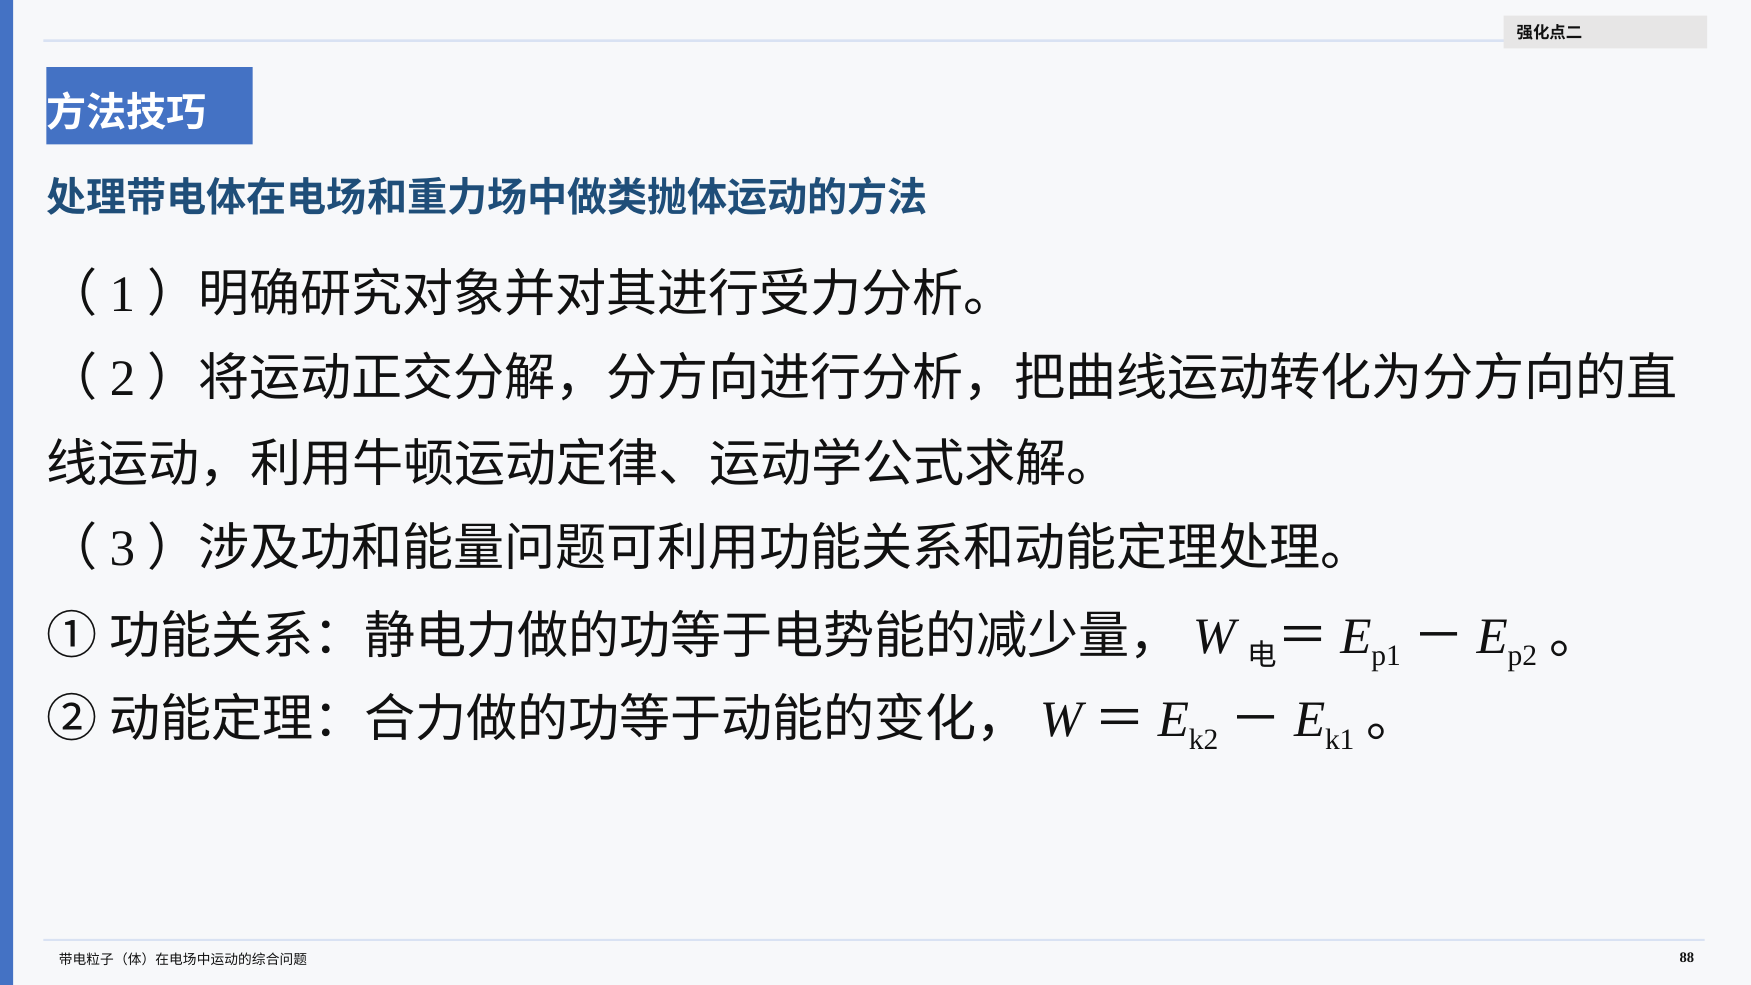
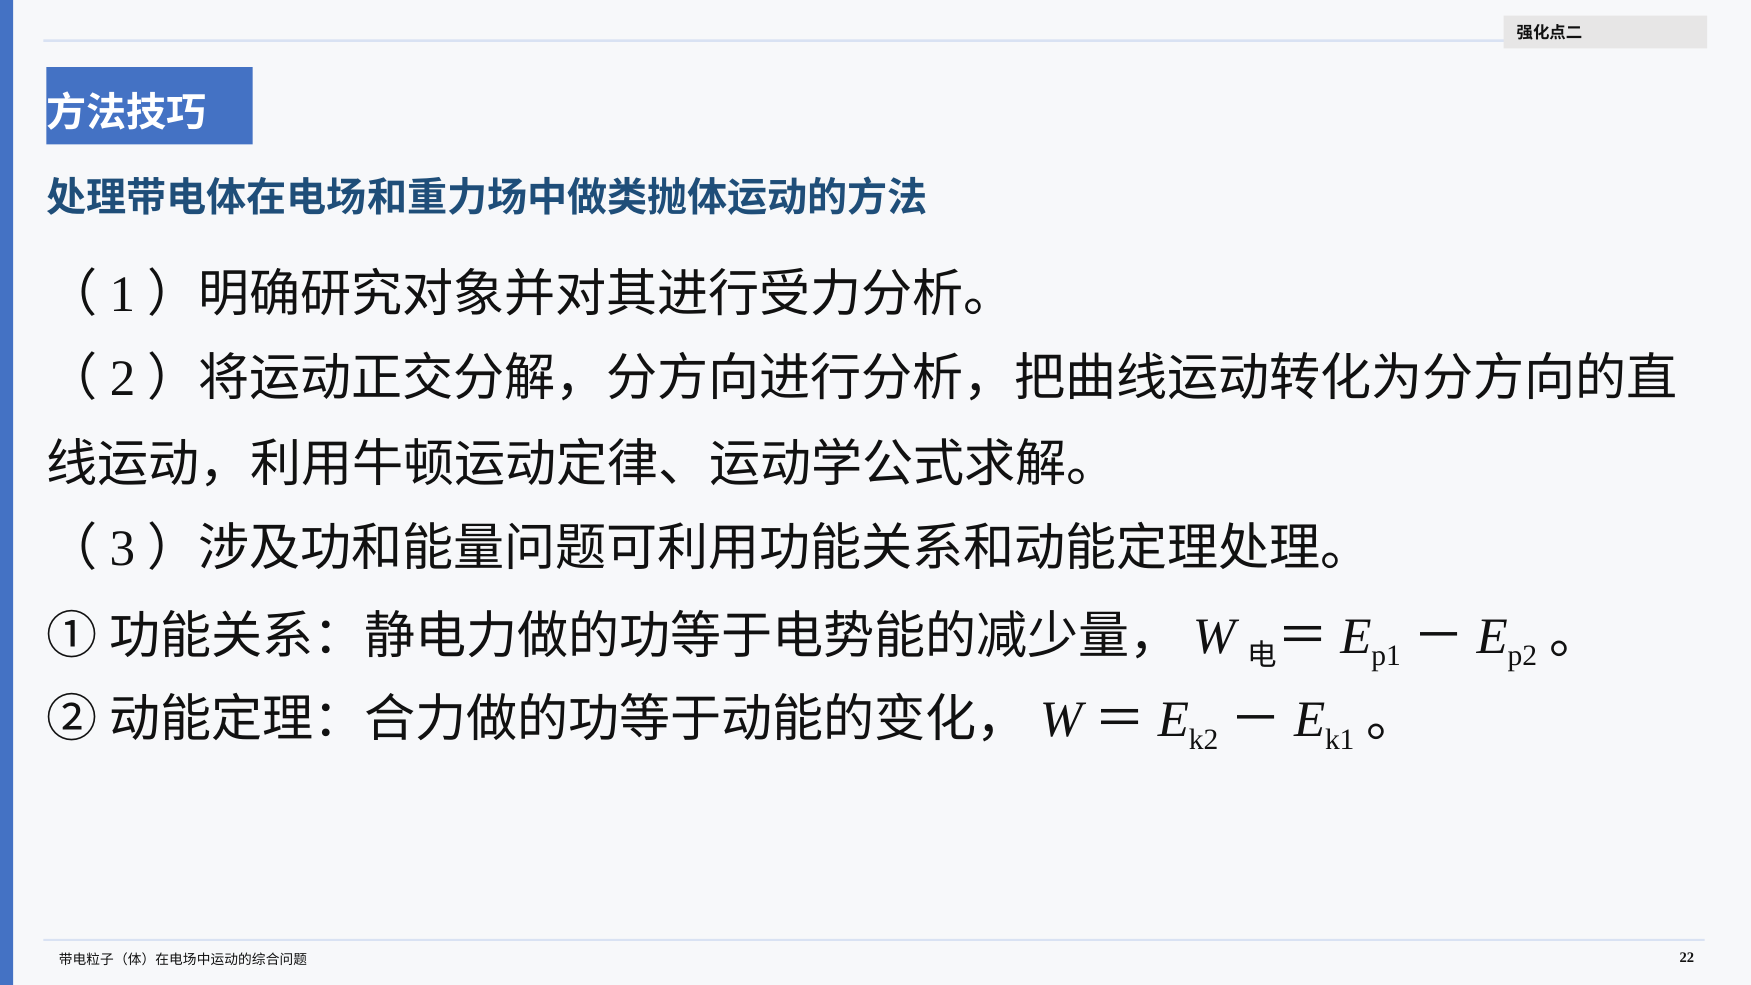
88: 88 -> 22
